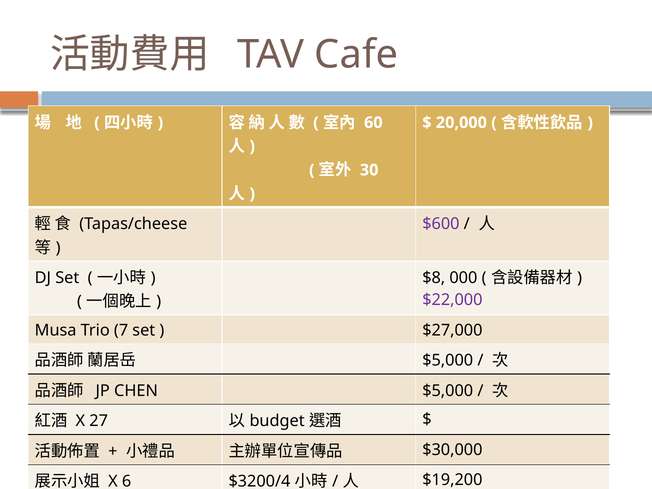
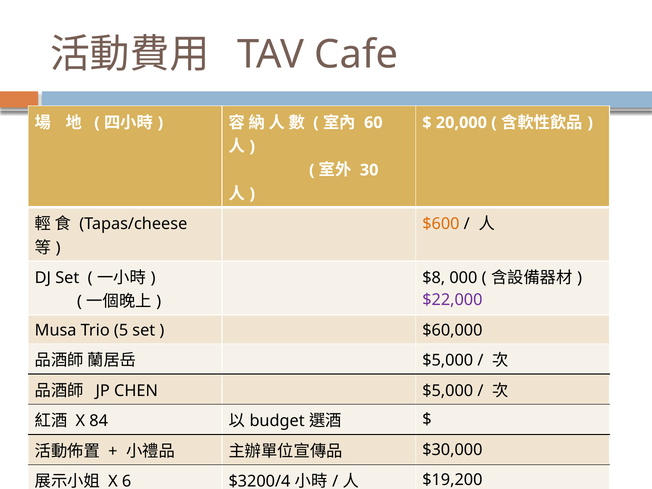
$600 colour: purple -> orange
7: 7 -> 5
$27,000: $27,000 -> $60,000
27: 27 -> 84
